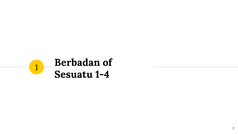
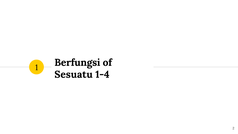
Berbadan: Berbadan -> Berfungsi
